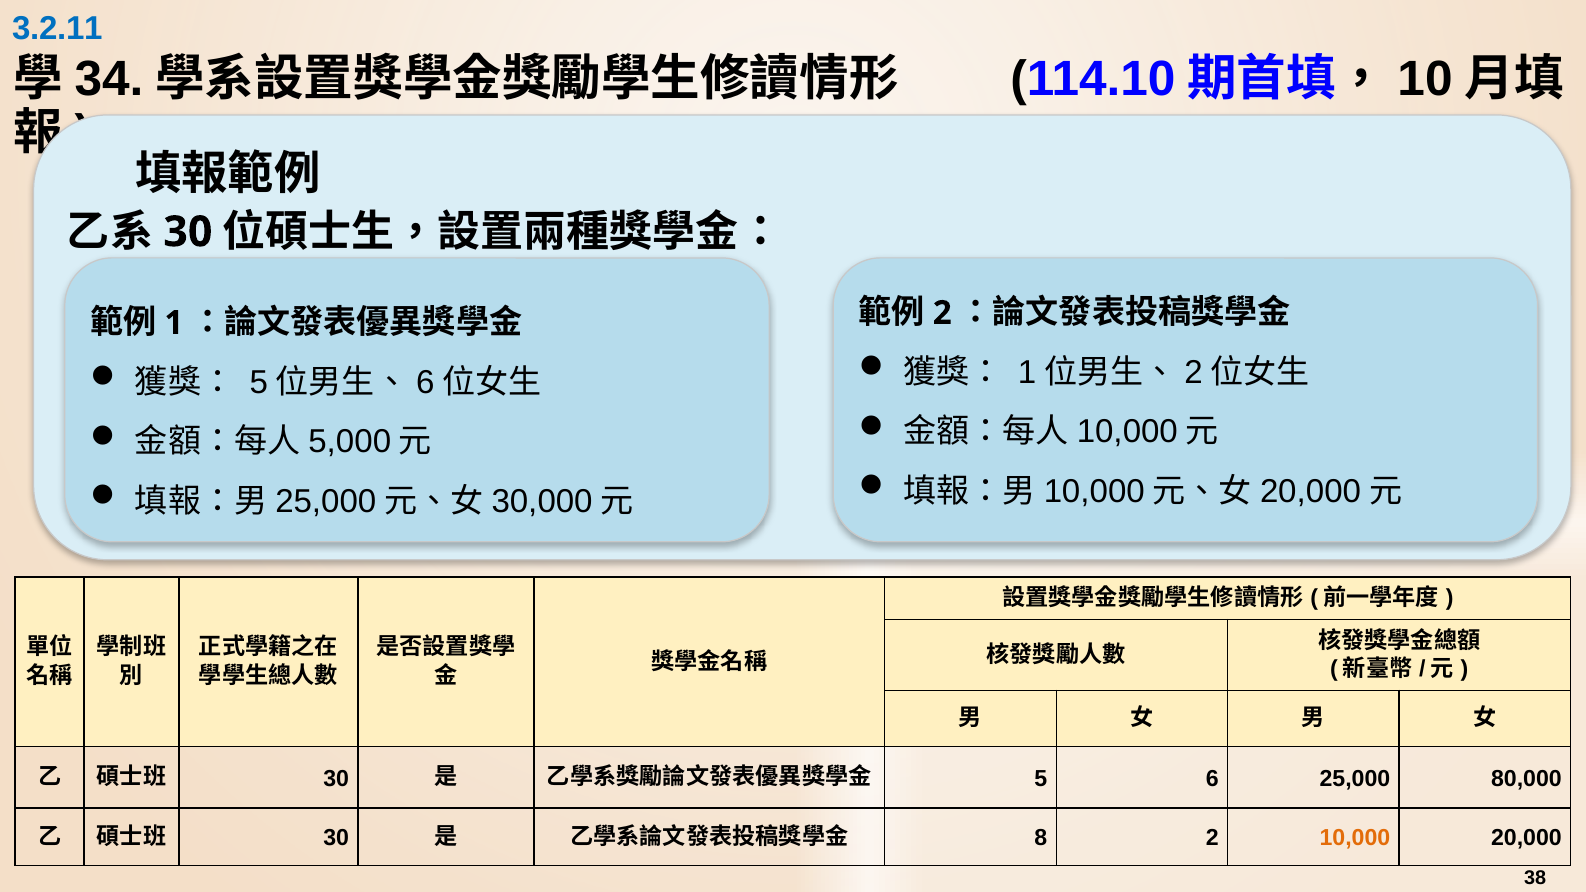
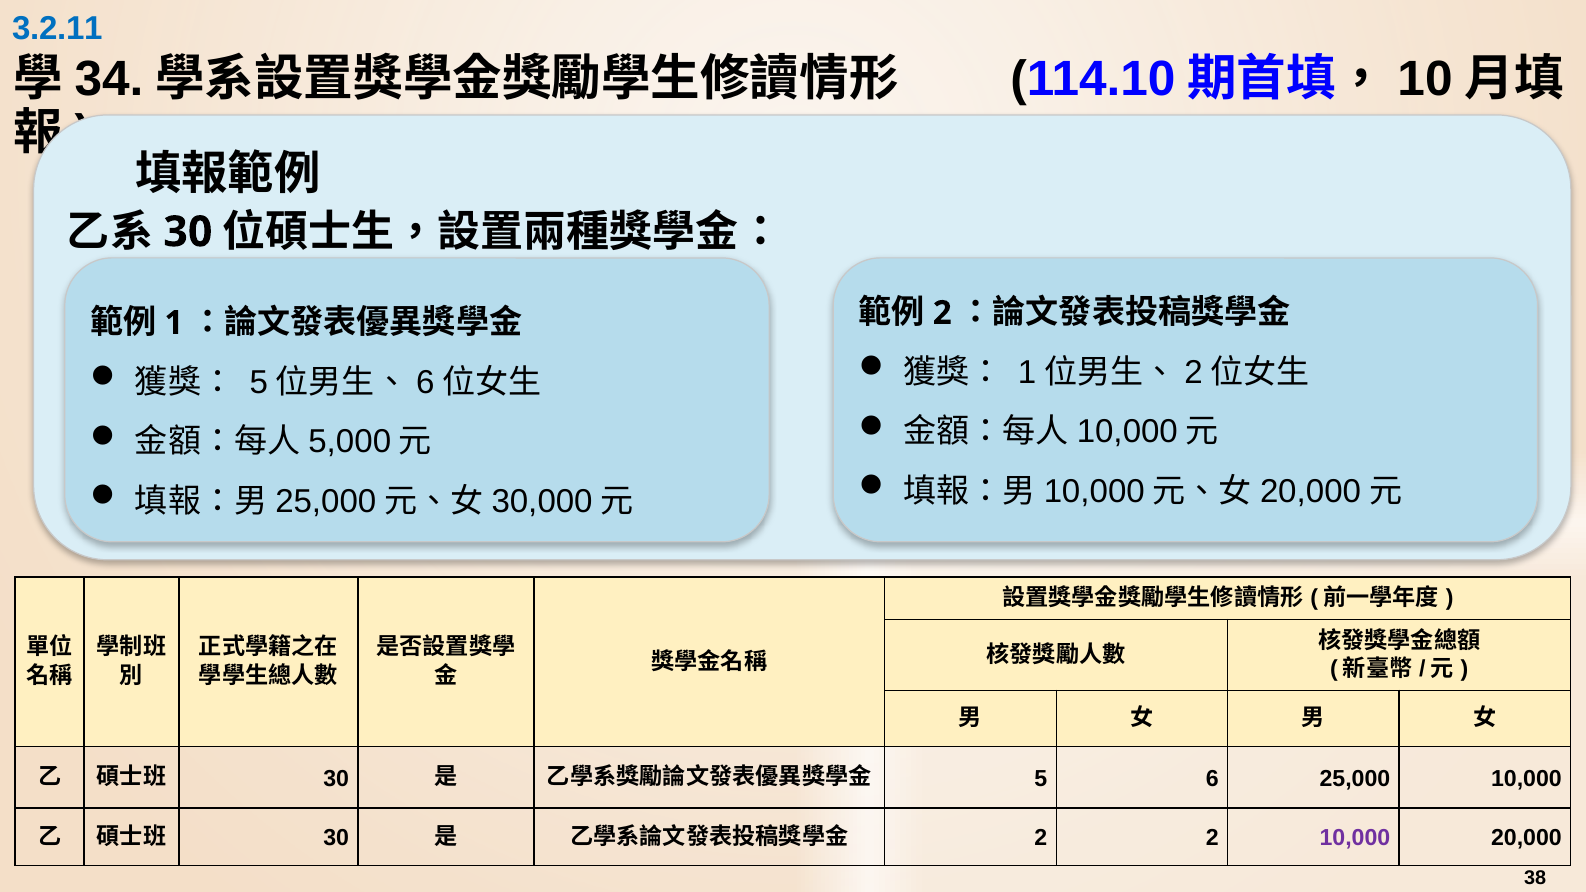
25,000 80,000: 80,000 -> 10,000
8 at (1041, 838): 8 -> 2
10,000 at (1355, 838) colour: orange -> purple
